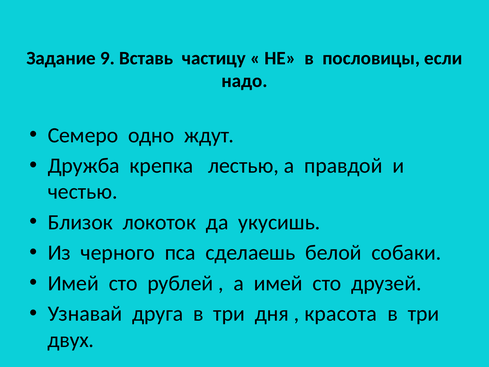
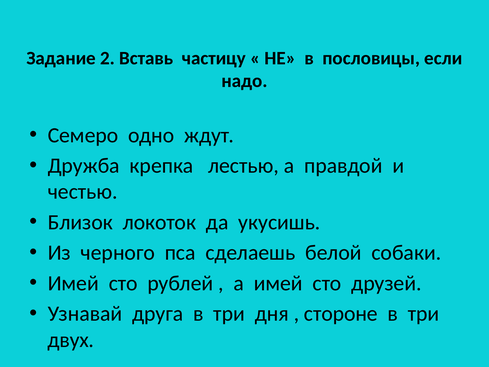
9: 9 -> 2
красота: красота -> стороне
